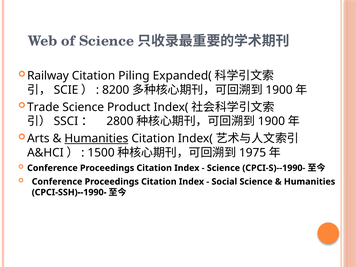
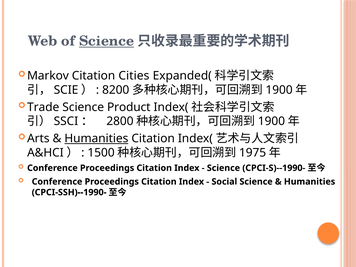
Science at (107, 41) underline: none -> present
Railway: Railway -> Markov
Piling: Piling -> Cities
